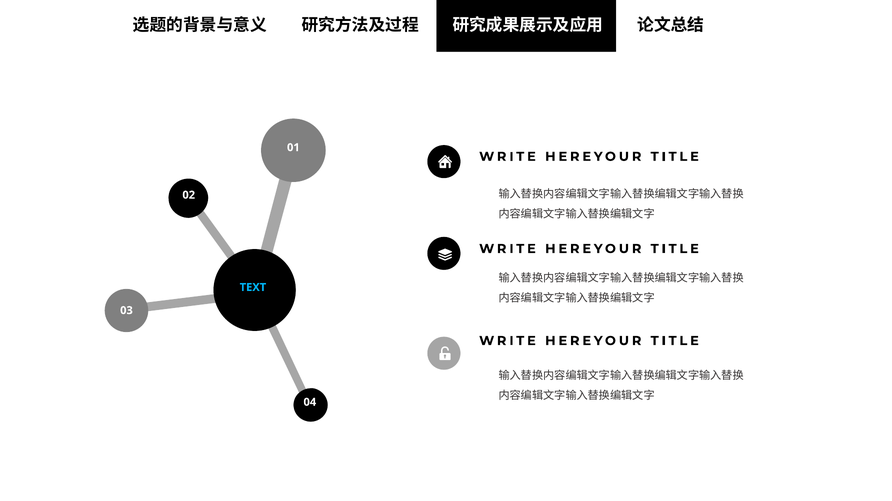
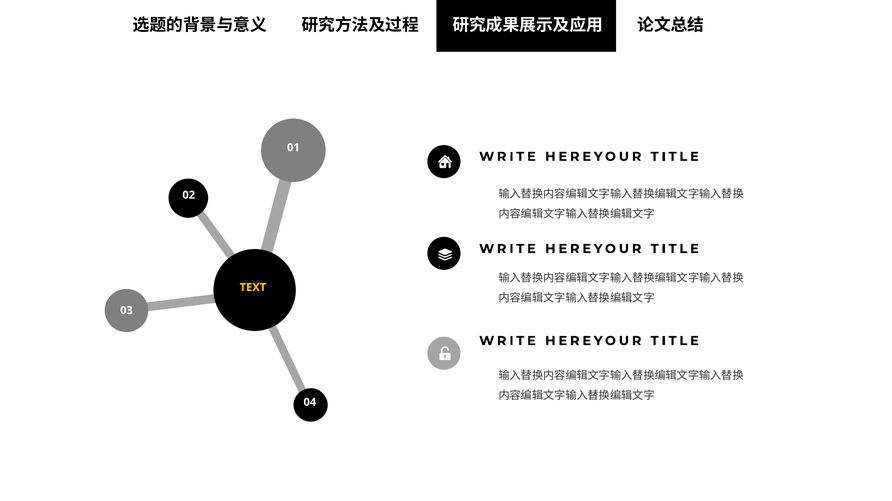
TEXT colour: light blue -> yellow
